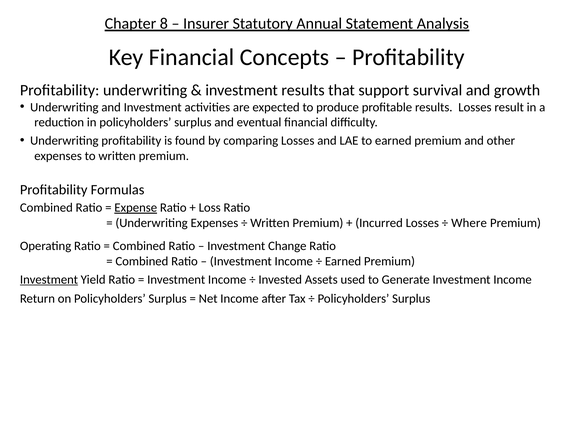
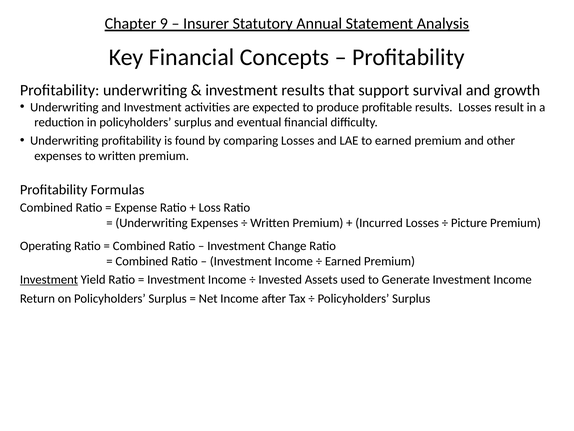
8: 8 -> 9
Expense underline: present -> none
Where: Where -> Picture
